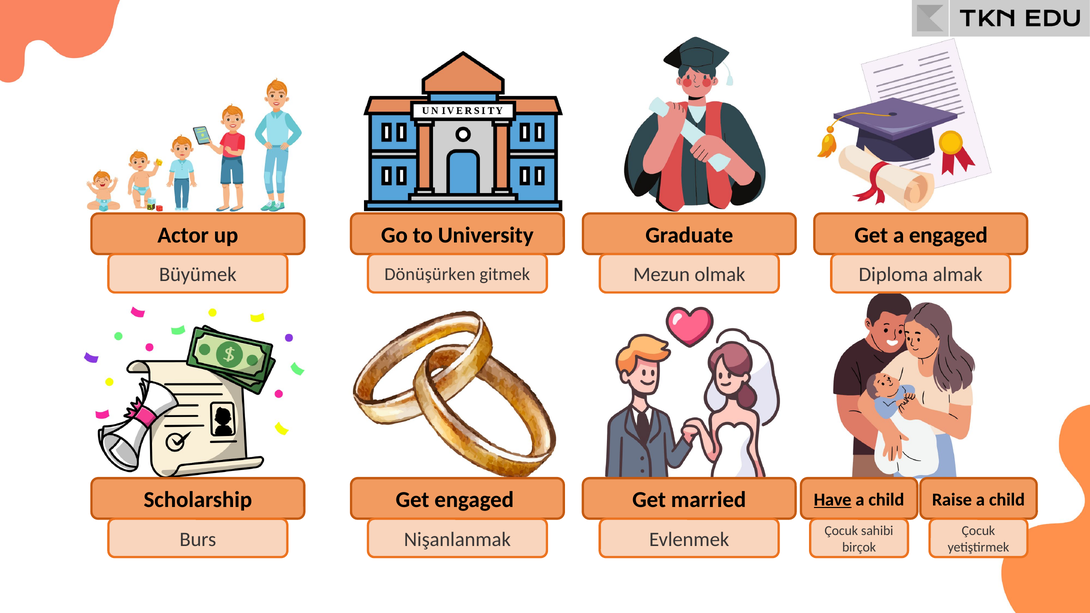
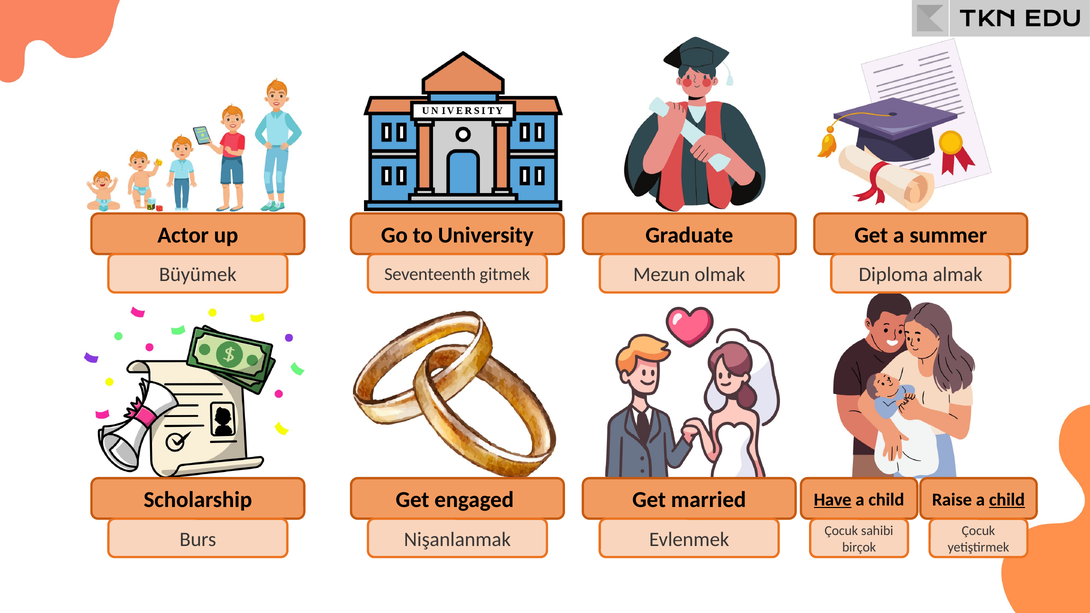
a engaged: engaged -> summer
Dönüşürken: Dönüşürken -> Seventeenth
child at (1007, 500) underline: none -> present
